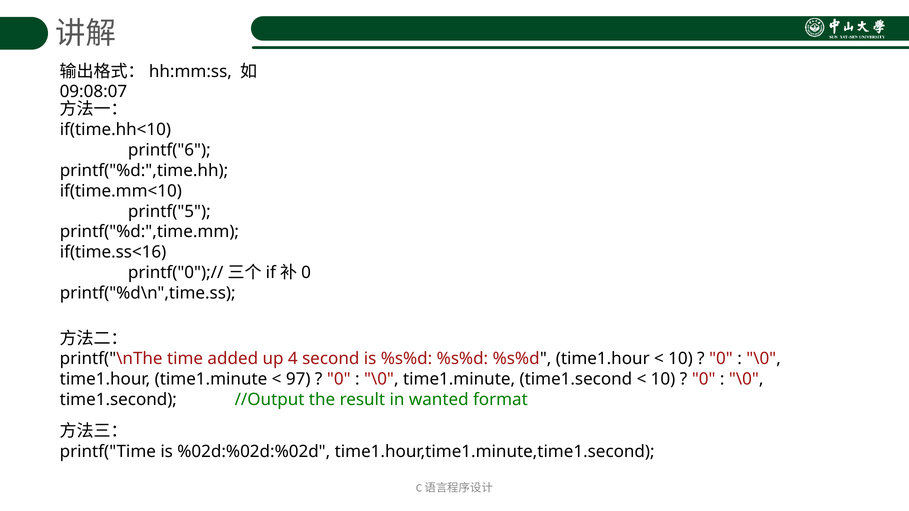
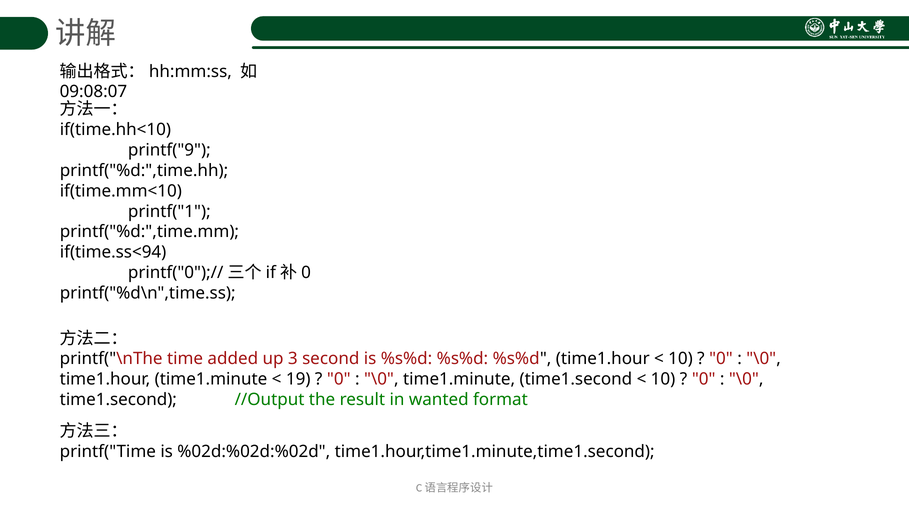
printf("6: printf("6 -> printf("9
printf("5: printf("5 -> printf("1
if(time.ss<16: if(time.ss<16 -> if(time.ss<94
4: 4 -> 3
97: 97 -> 19
